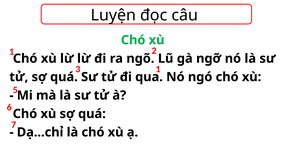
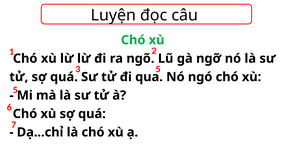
3 1: 1 -> 5
